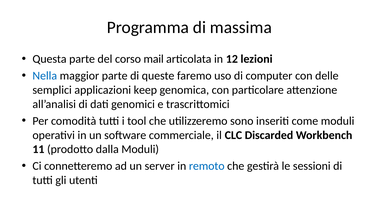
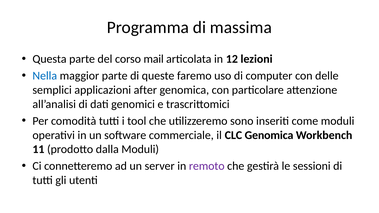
keep: keep -> after
CLC Discarded: Discarded -> Genomica
remoto colour: blue -> purple
